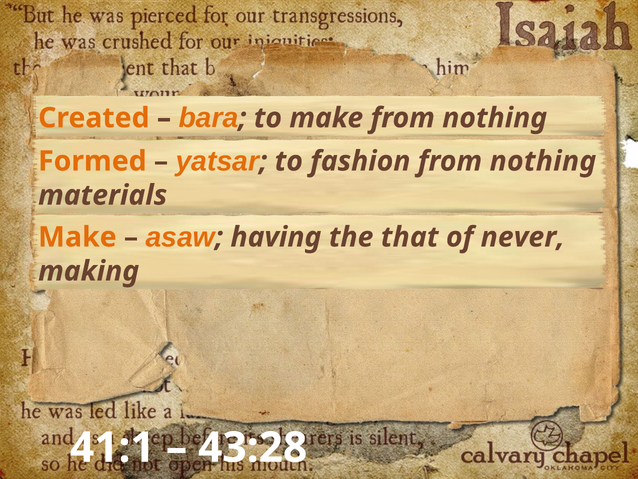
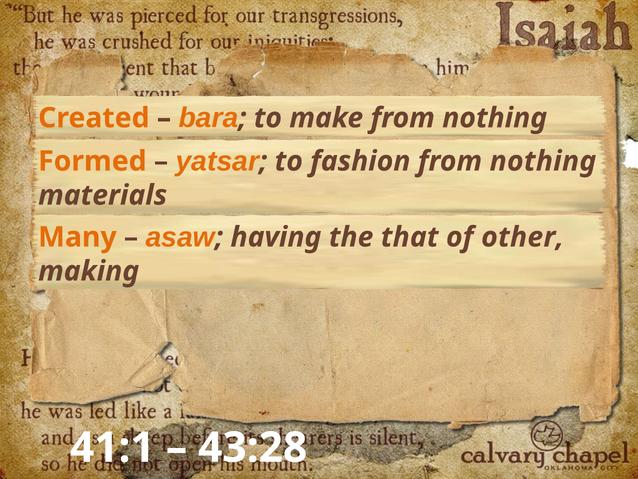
Make at (77, 237): Make -> Many
never: never -> other
